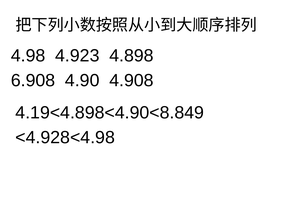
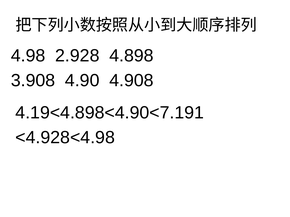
4.923: 4.923 -> 2.928
6.908: 6.908 -> 3.908
4.19<4.898<4.90<8.849: 4.19<4.898<4.90<8.849 -> 4.19<4.898<4.90<7.191
